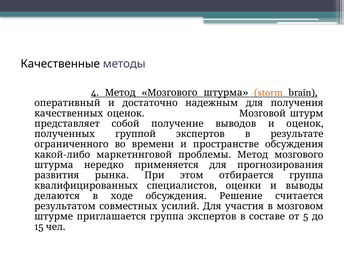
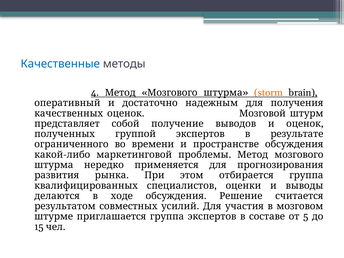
Качественные colour: black -> blue
